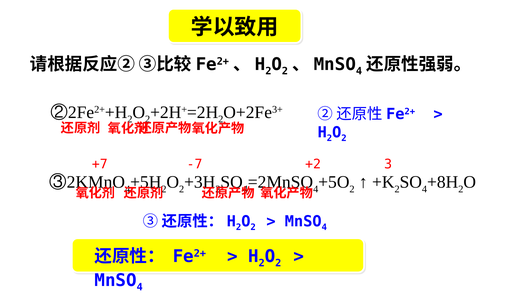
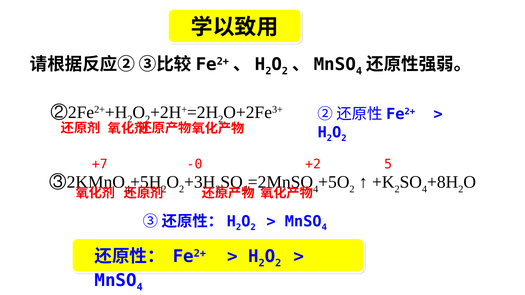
-7: -7 -> -0
3: 3 -> 5
